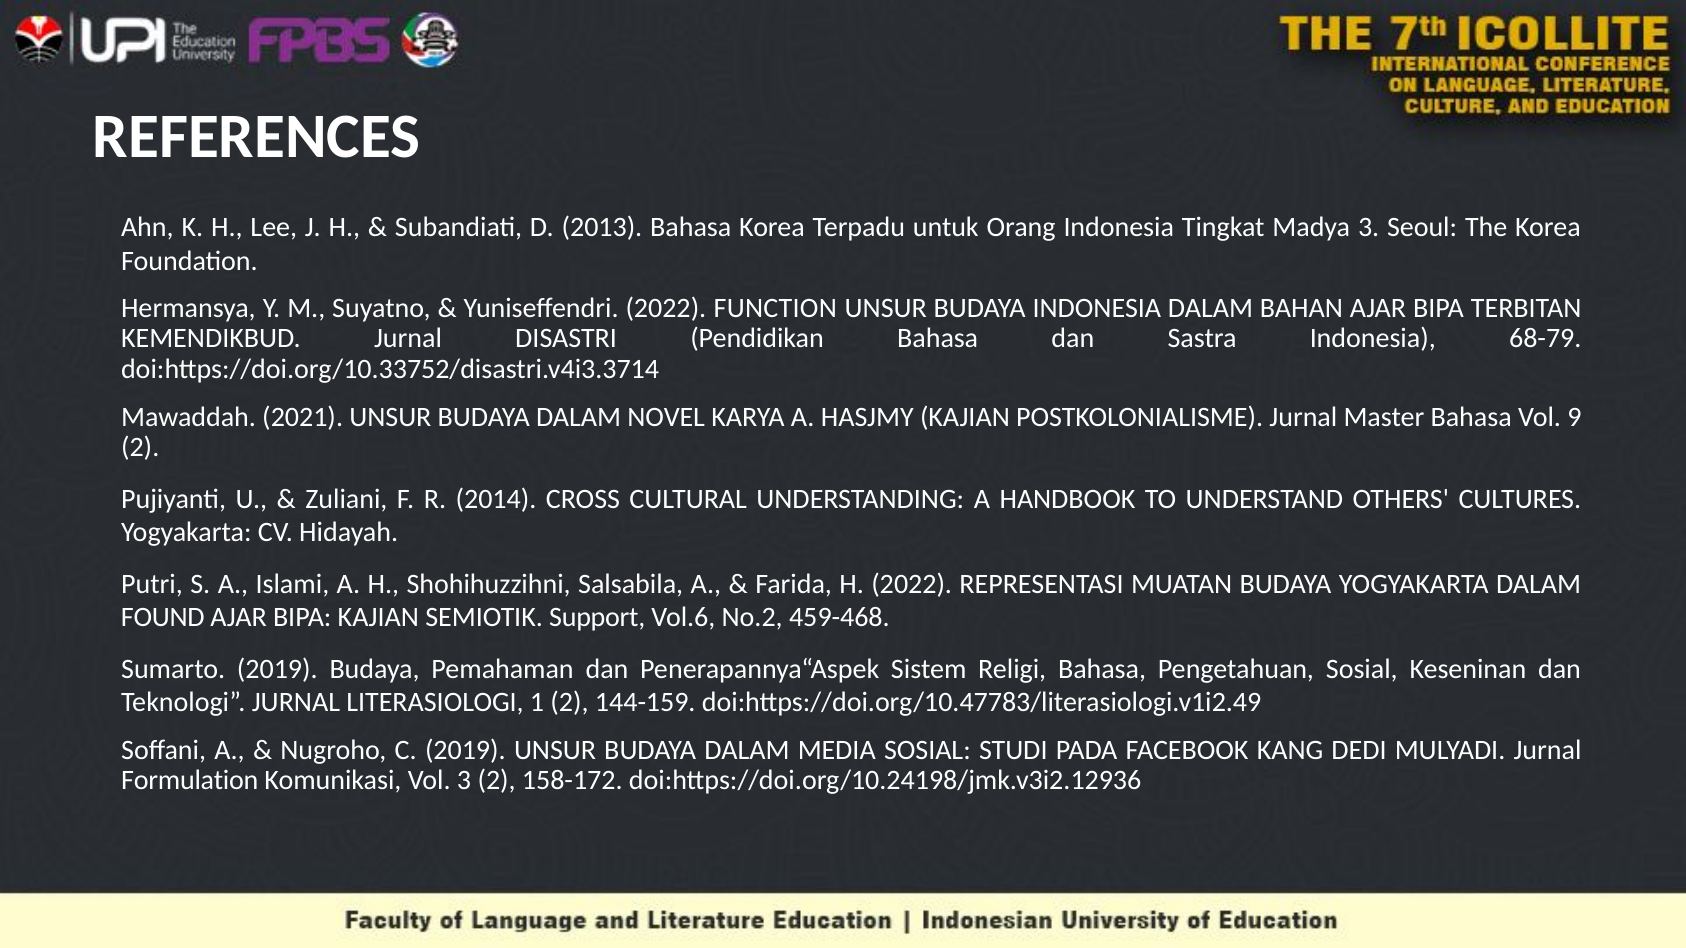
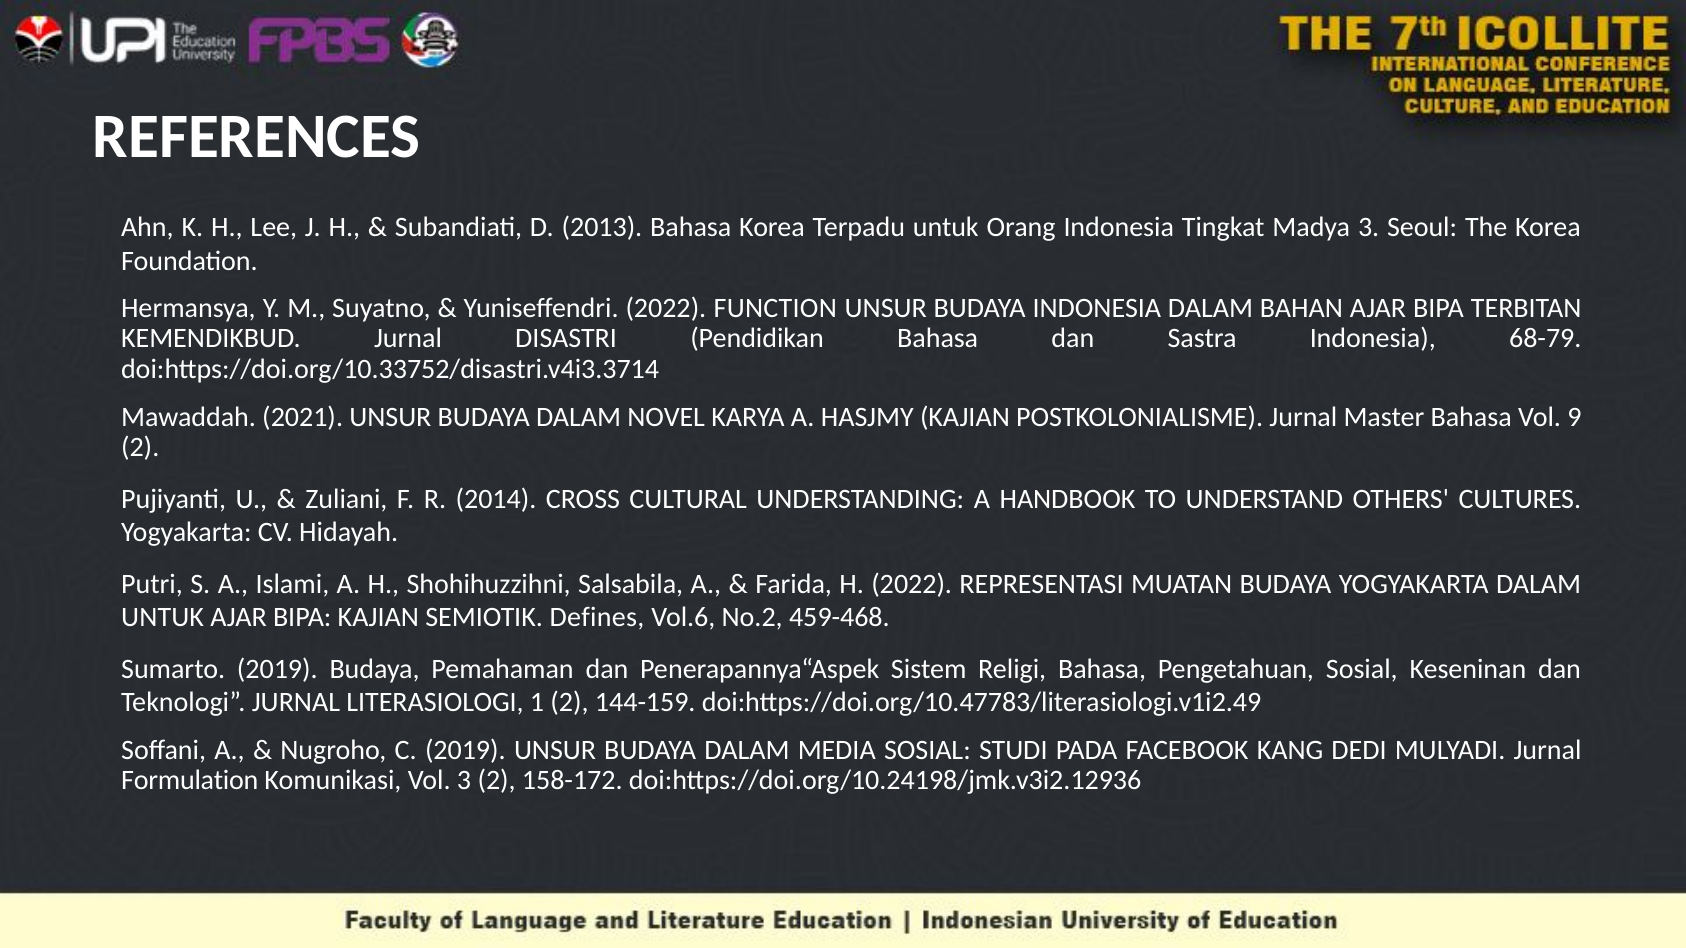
FOUND at (163, 618): FOUND -> UNTUK
Support: Support -> Defines
